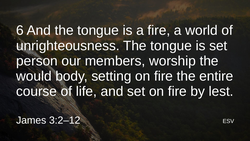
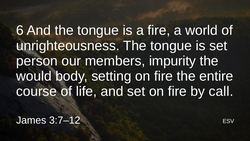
worship: worship -> impurity
lest: lest -> call
3:2–12: 3:2–12 -> 3:7–12
